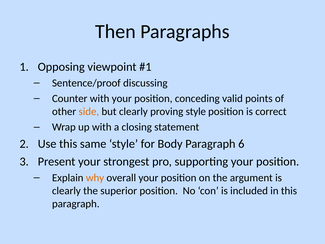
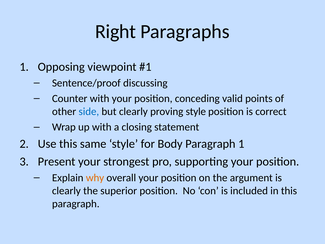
Then: Then -> Right
side colour: orange -> blue
Paragraph 6: 6 -> 1
